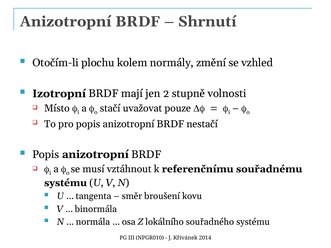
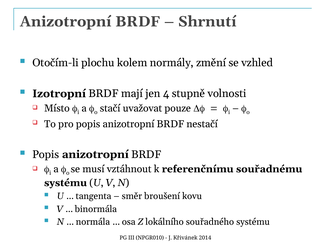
2: 2 -> 4
